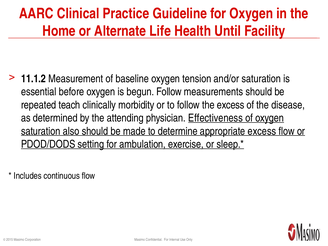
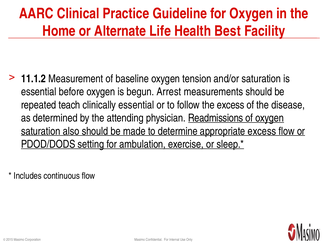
Until: Until -> Best
begun Follow: Follow -> Arrest
clinically morbidity: morbidity -> essential
Effectiveness: Effectiveness -> Readmissions
